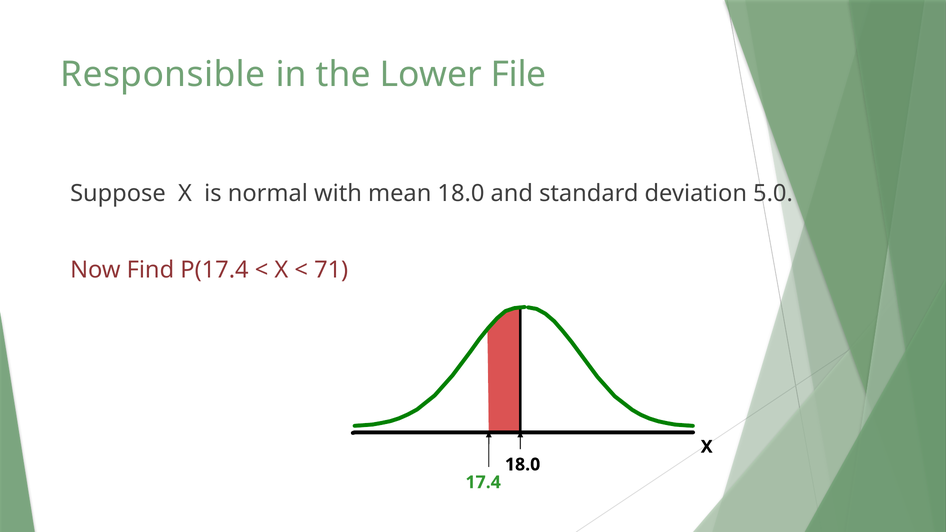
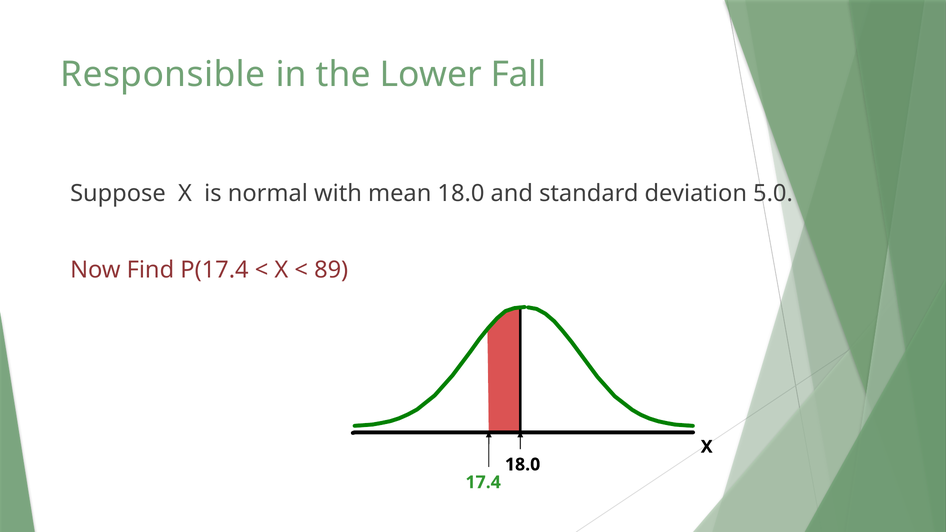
File: File -> Fall
71: 71 -> 89
